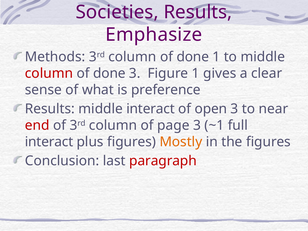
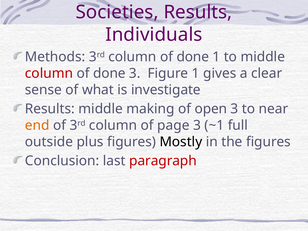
Emphasize: Emphasize -> Individuals
preference: preference -> investigate
middle interact: interact -> making
end colour: red -> orange
interact at (49, 142): interact -> outside
Mostly colour: orange -> black
